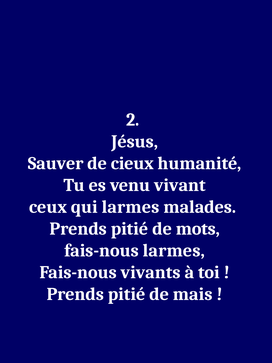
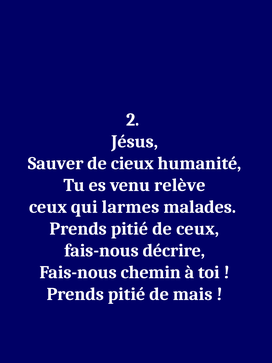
vivant: vivant -> relève
de mots: mots -> ceux
fais-nous larmes: larmes -> décrire
vivants: vivants -> chemin
